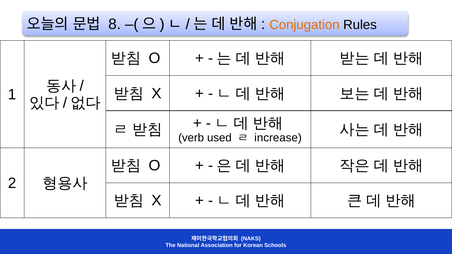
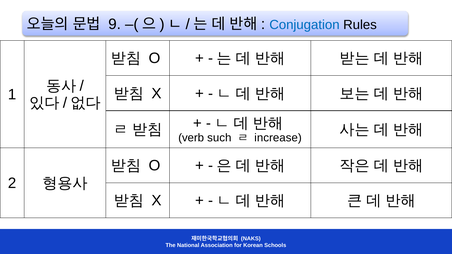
8: 8 -> 9
Conjugation colour: orange -> blue
used: used -> such
